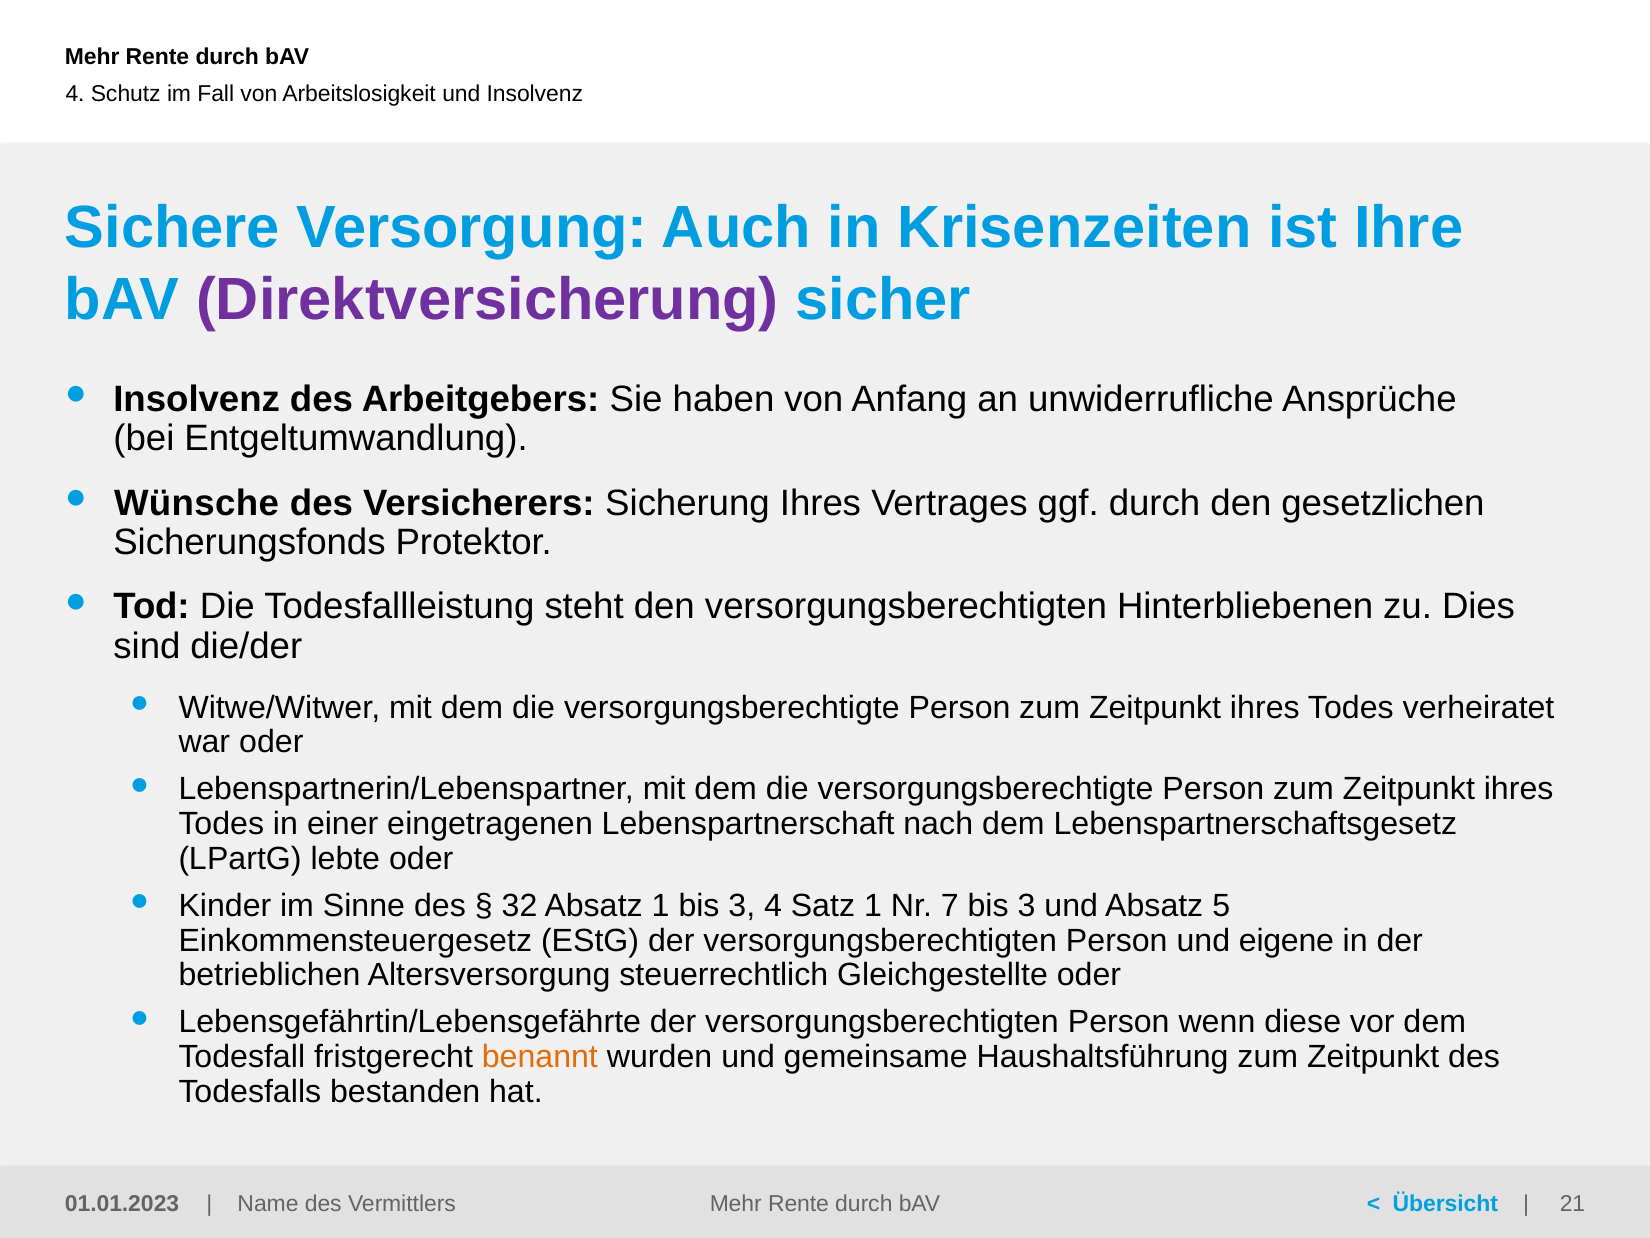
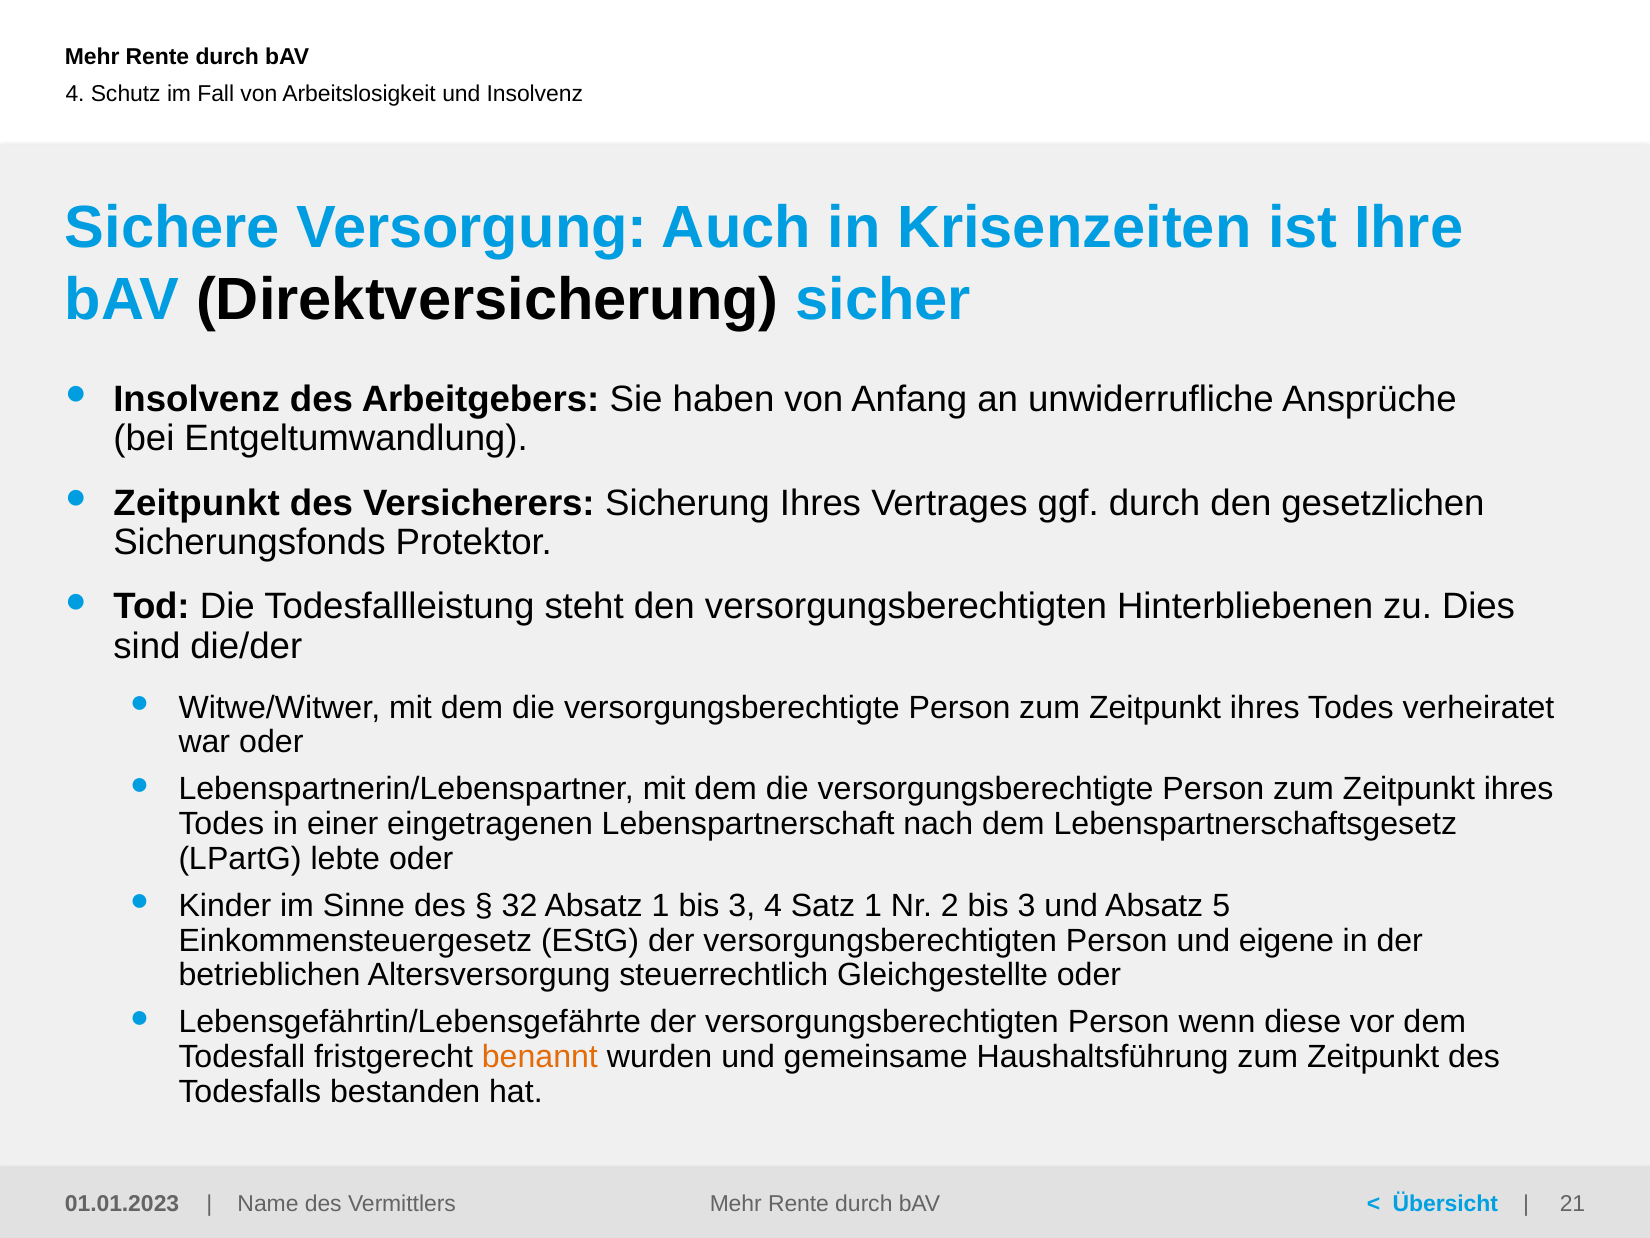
Direktversicherung colour: purple -> black
Wünsche at (197, 503): Wünsche -> Zeitpunkt
7: 7 -> 2
